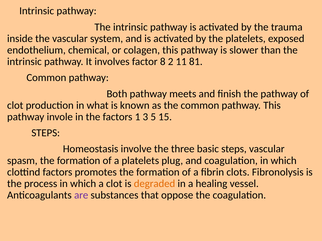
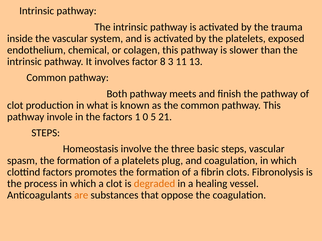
2: 2 -> 3
81: 81 -> 13
3: 3 -> 0
15: 15 -> 21
are colour: purple -> orange
